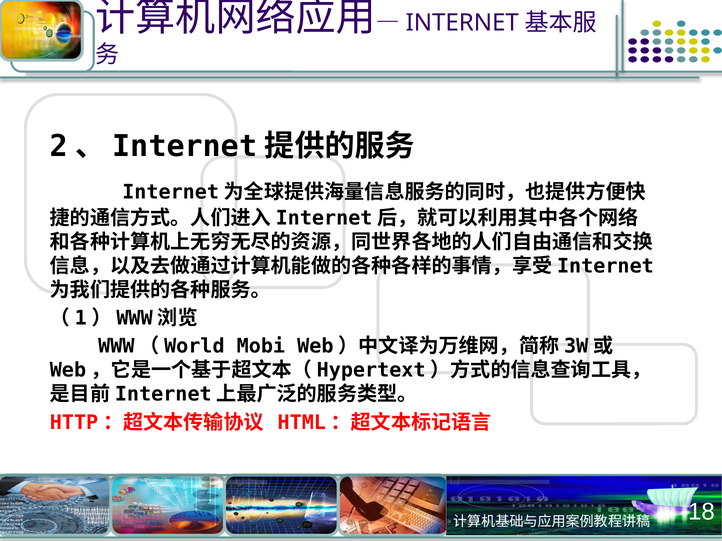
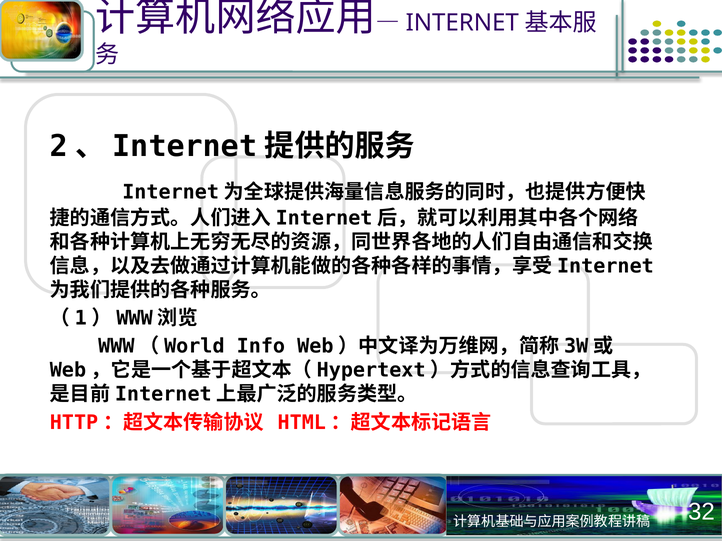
Mobi: Mobi -> Info
18: 18 -> 32
